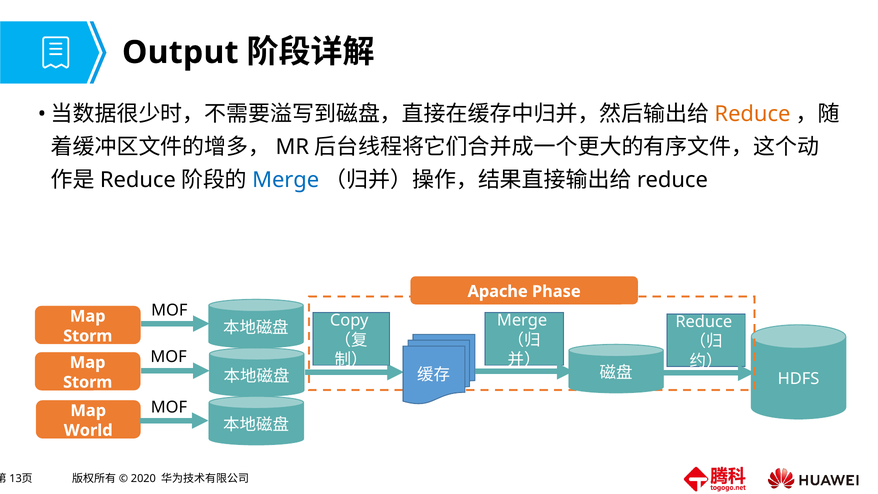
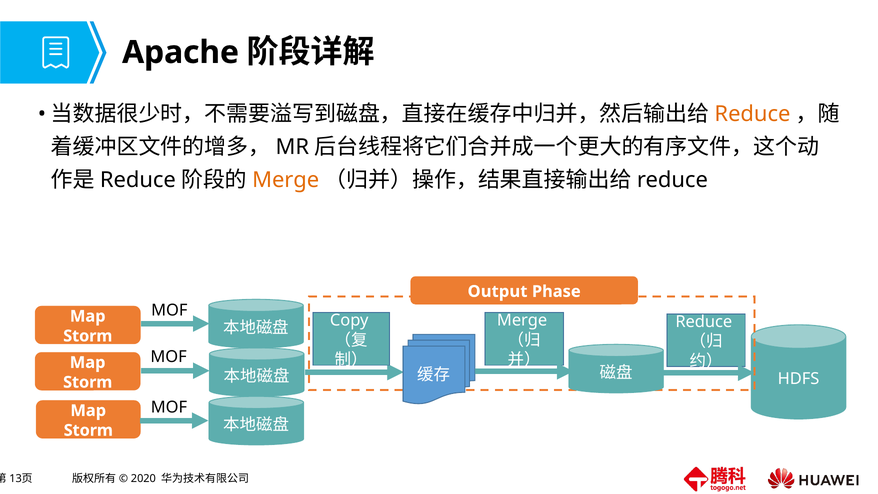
Output: Output -> Apache
Merge at (286, 180) colour: blue -> orange
Apache: Apache -> Output
World at (88, 430): World -> Storm
